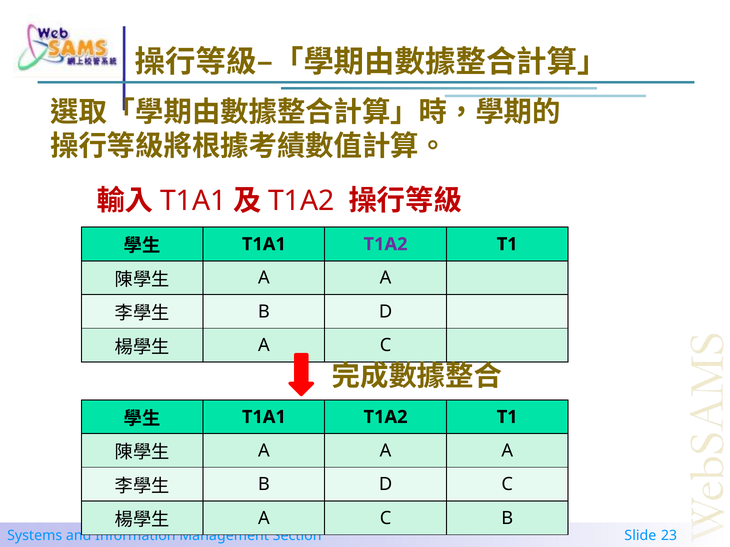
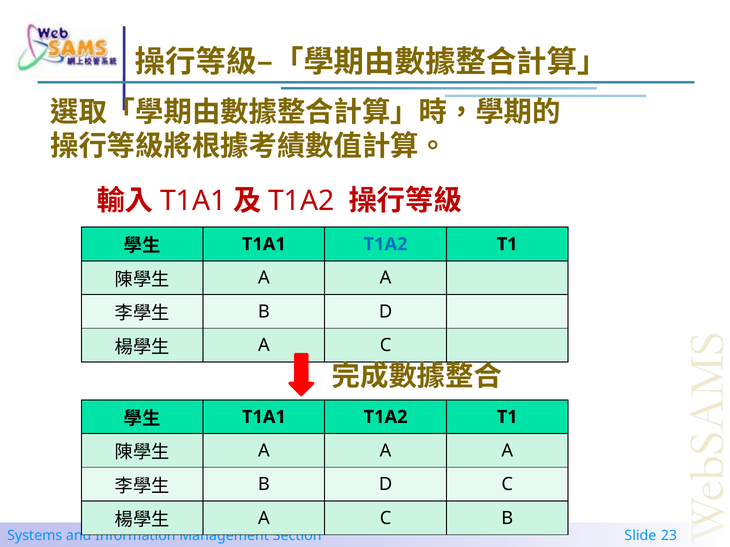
T1A2 at (386, 244) colour: purple -> blue
